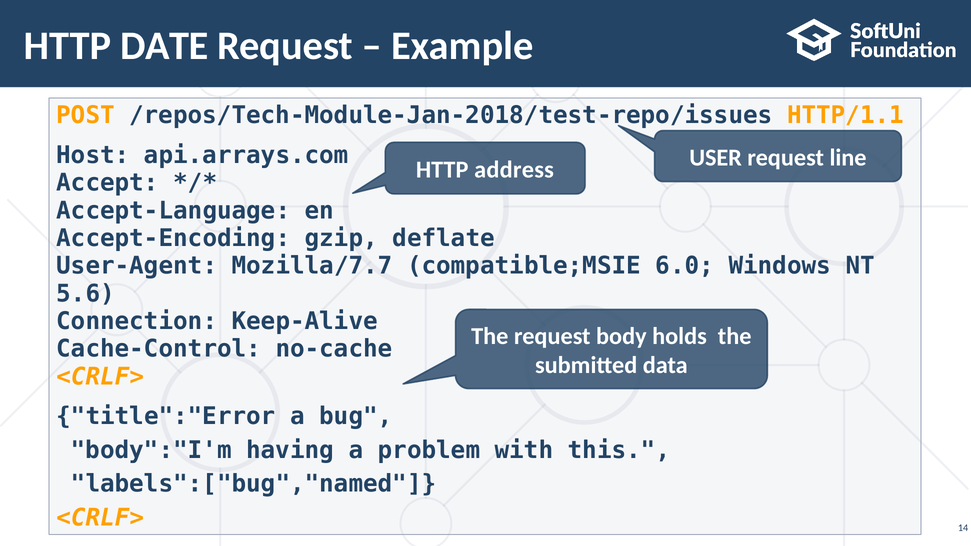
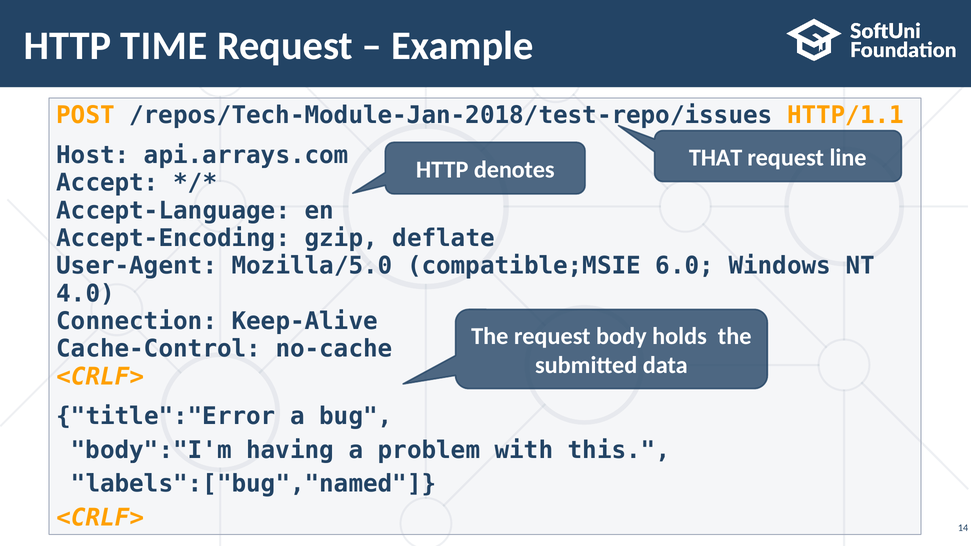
DATE: DATE -> TIME
USER: USER -> THAT
address: address -> denotes
Mozilla/7.7: Mozilla/7.7 -> Mozilla/5.0
5.6: 5.6 -> 4.0
